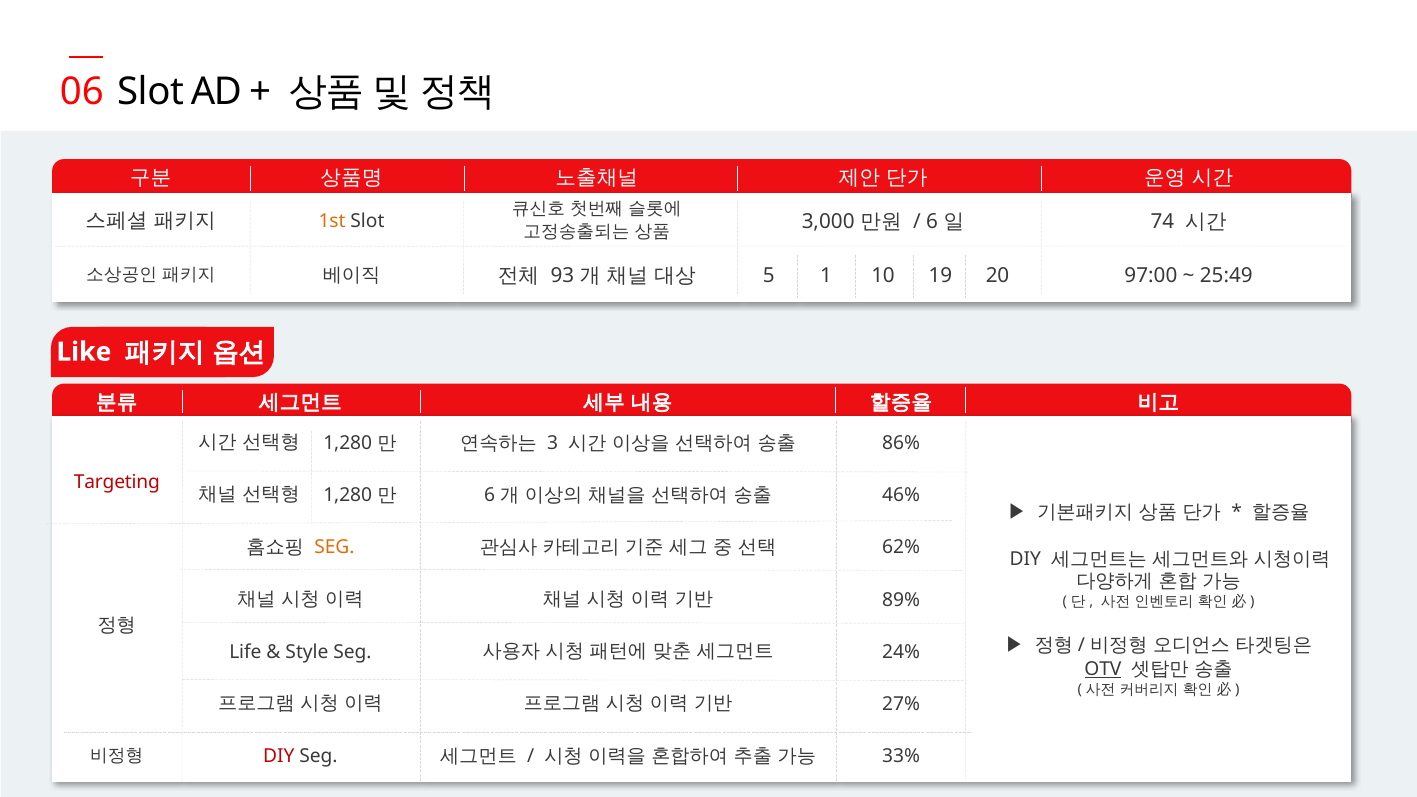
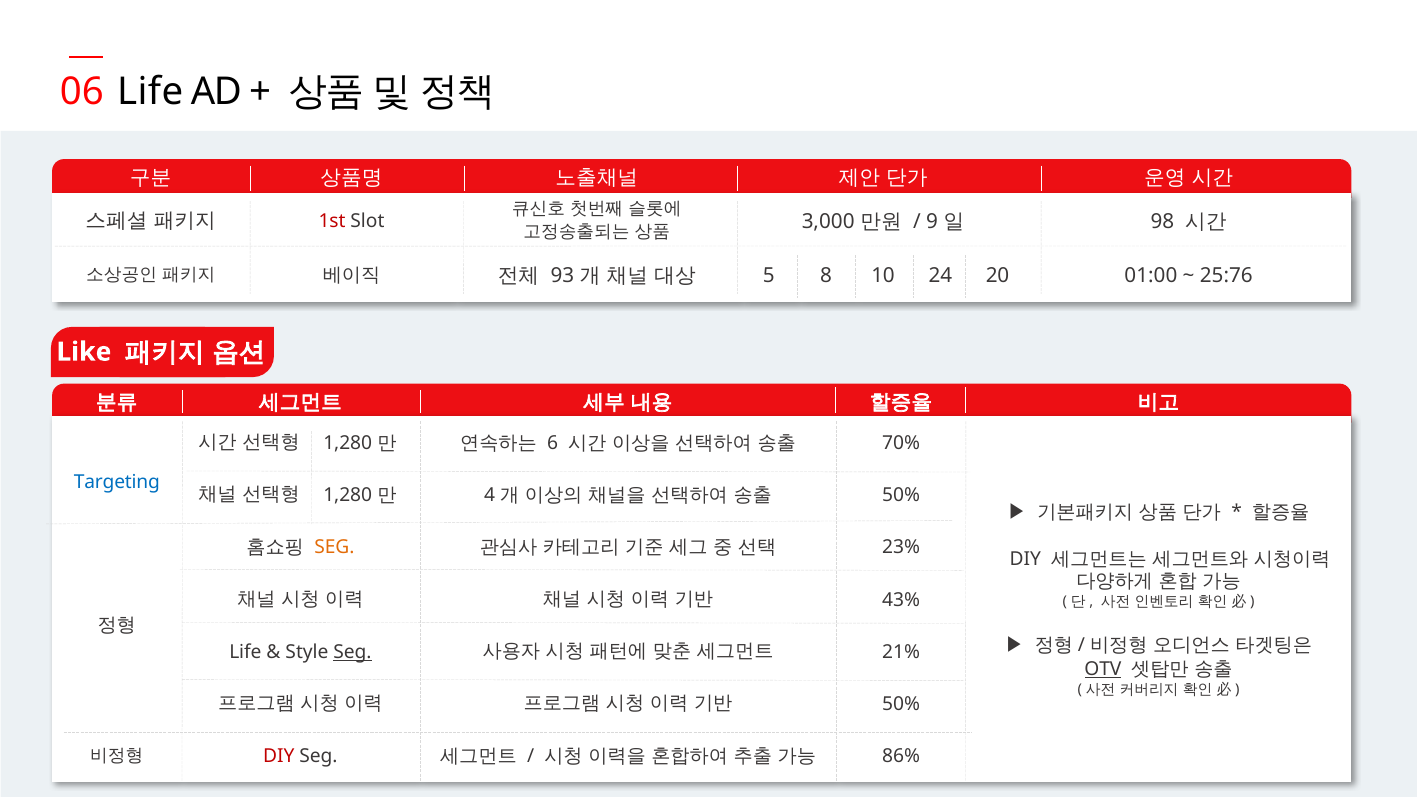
Slot at (151, 92): Slot -> Life
1st colour: orange -> red
6 at (932, 221): 6 -> 9
74: 74 -> 98
1: 1 -> 8
19: 19 -> 24
97:00: 97:00 -> 01:00
25:49: 25:49 -> 25:76
3: 3 -> 6
86%: 86% -> 70%
Targeting colour: red -> blue
6 at (490, 495): 6 -> 4
46% at (901, 495): 46% -> 50%
62%: 62% -> 23%
89%: 89% -> 43%
Seg at (352, 652) underline: none -> present
24%: 24% -> 21%
27% at (901, 704): 27% -> 50%
33%: 33% -> 86%
